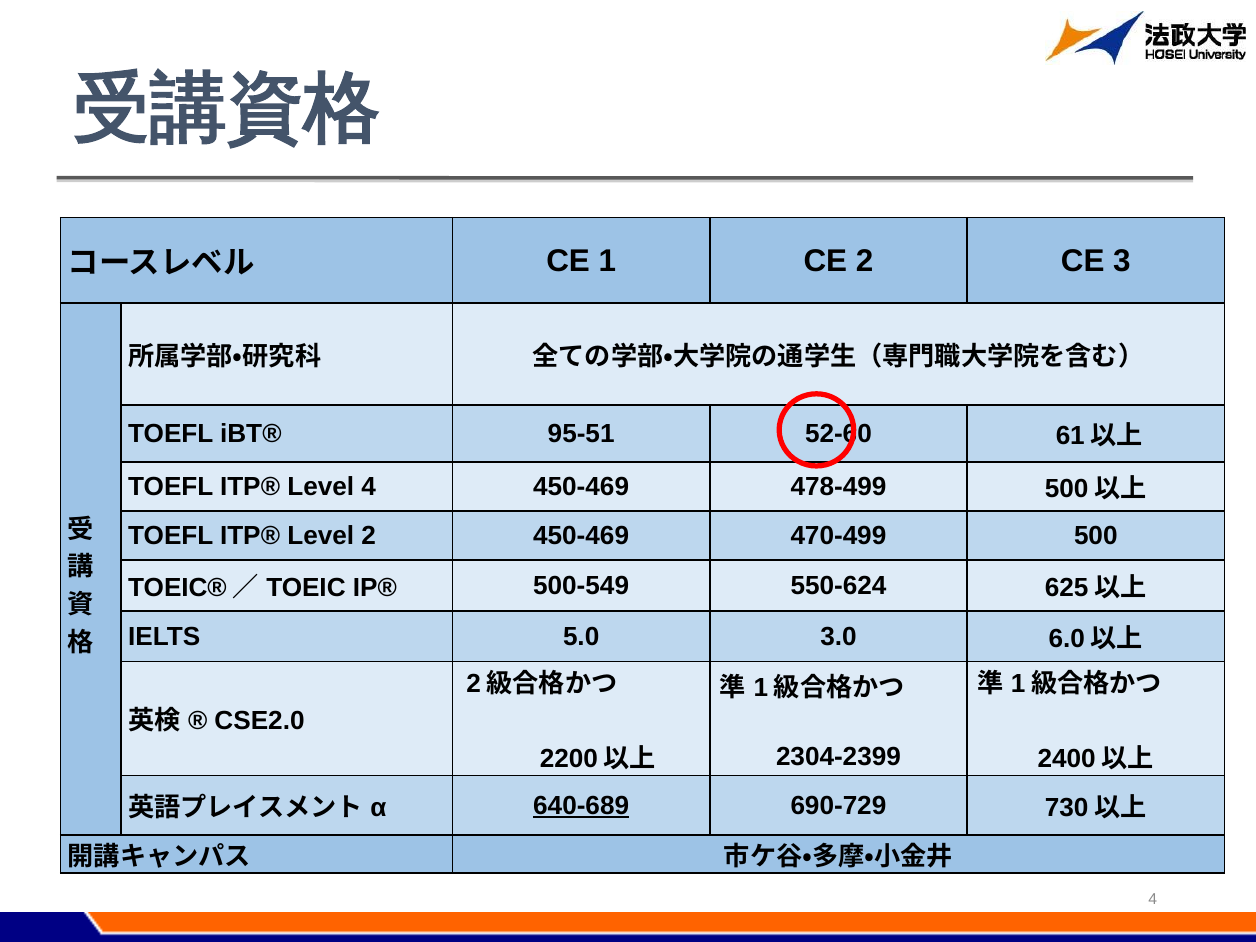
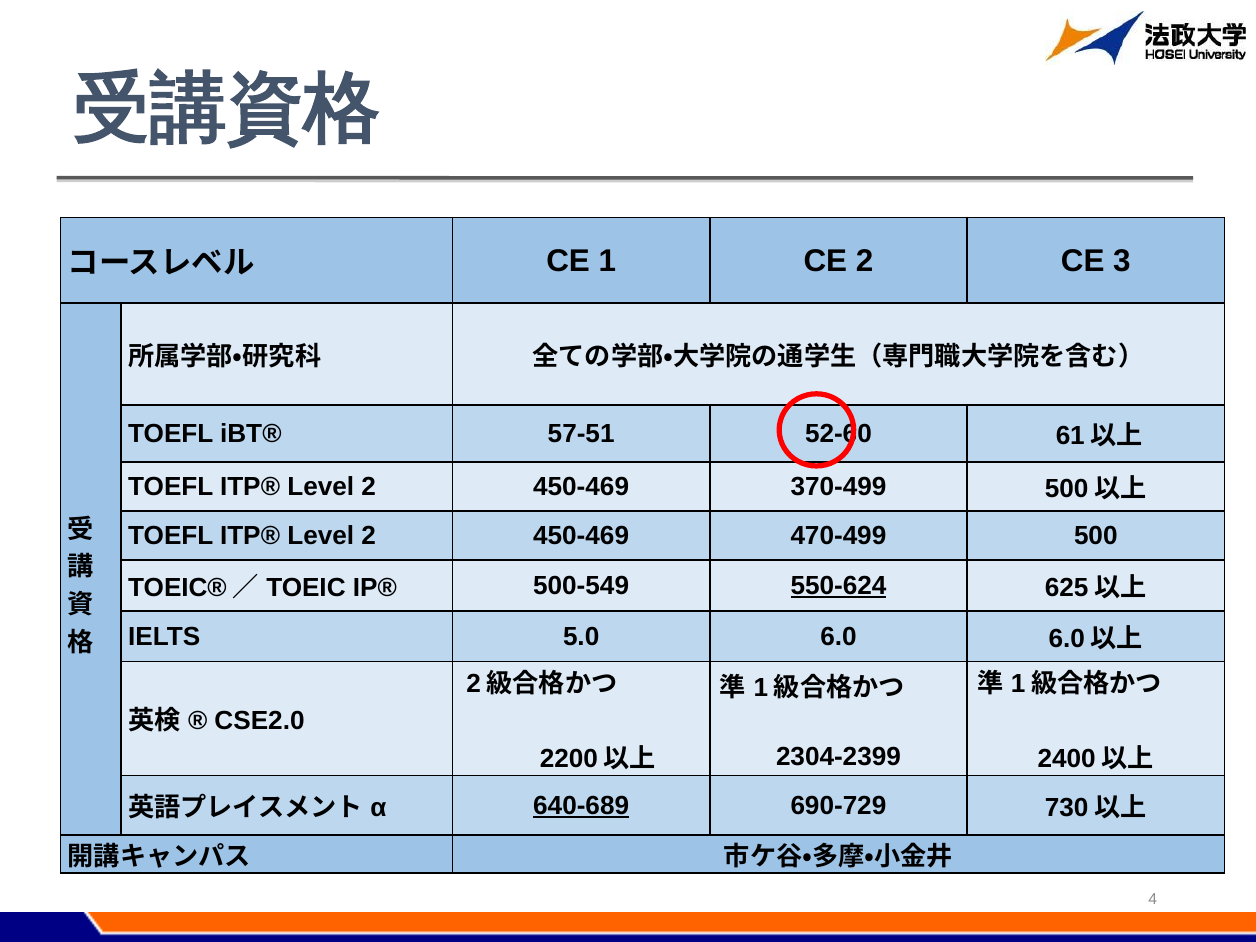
95-51: 95-51 -> 57-51
4 at (369, 487): 4 -> 2
478-499: 478-499 -> 370-499
550-624 underline: none -> present
3.0: 3.0 -> 6.0
